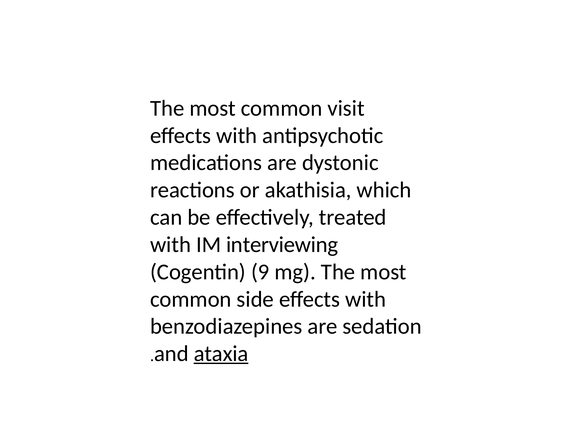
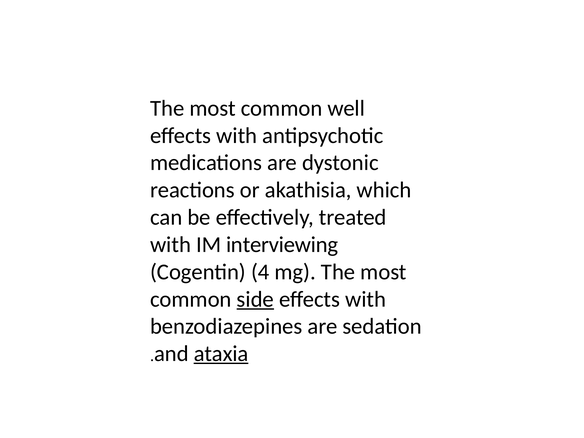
visit: visit -> well
9: 9 -> 4
side underline: none -> present
